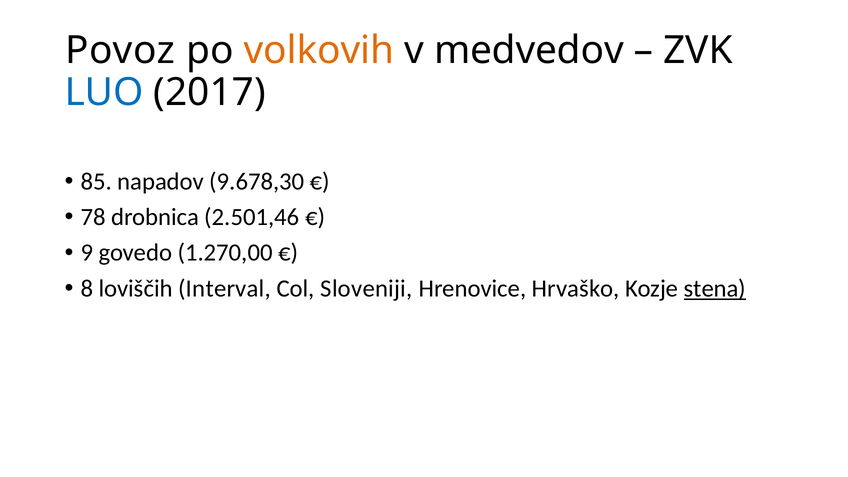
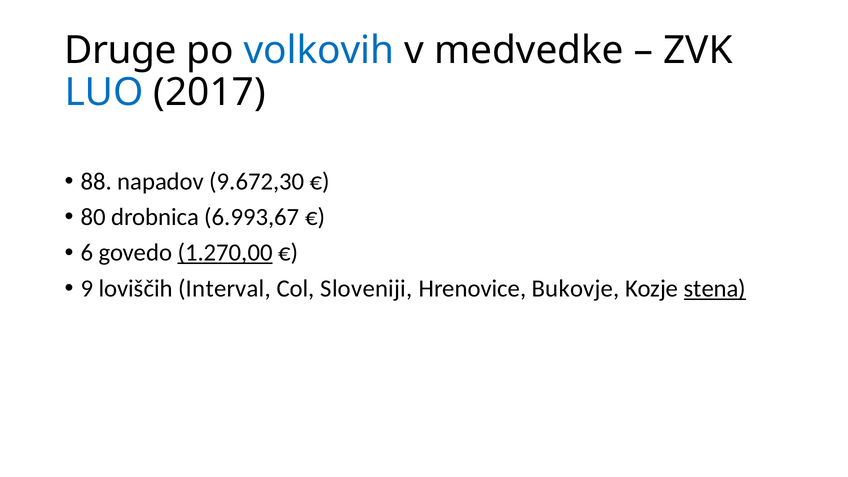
Povoz: Povoz -> Druge
volkovih colour: orange -> blue
medvedov: medvedov -> medvedke
85: 85 -> 88
9.678,30: 9.678,30 -> 9.672,30
78: 78 -> 80
2.501,46: 2.501,46 -> 6.993,67
9: 9 -> 6
1.270,00 underline: none -> present
8: 8 -> 9
Hrvaško: Hrvaško -> Bukovje
